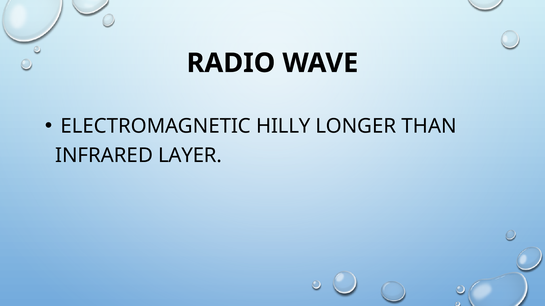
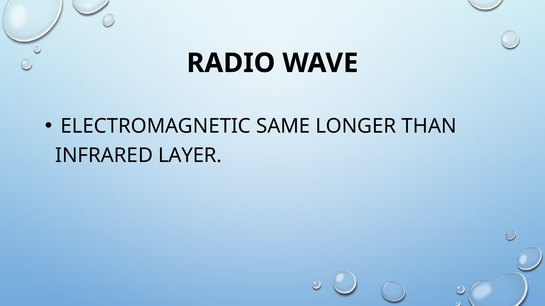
HILLY: HILLY -> SAME
